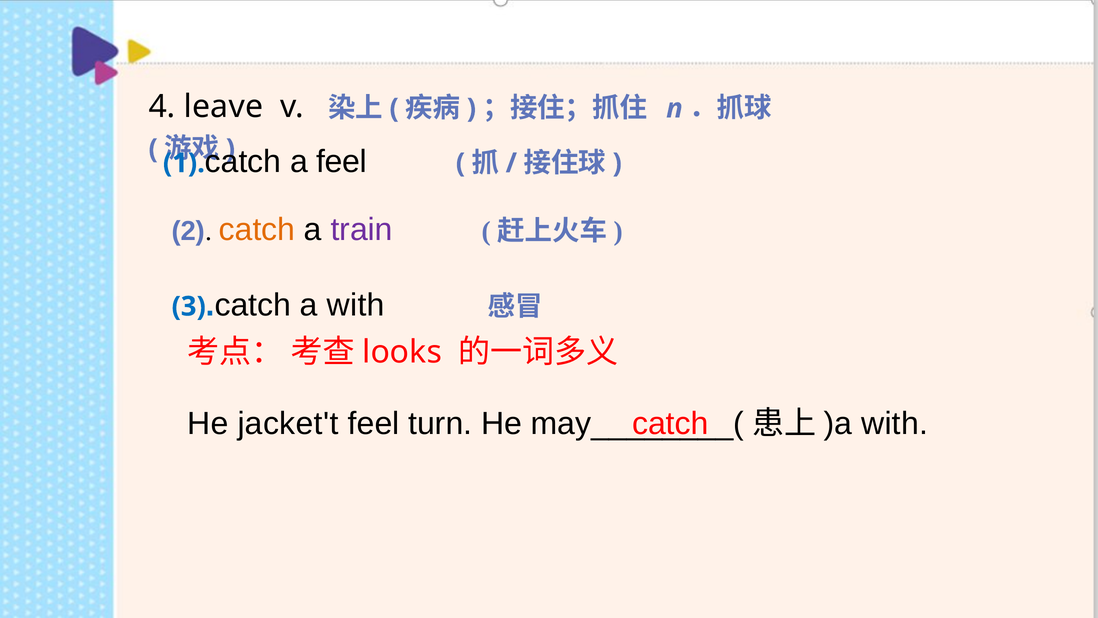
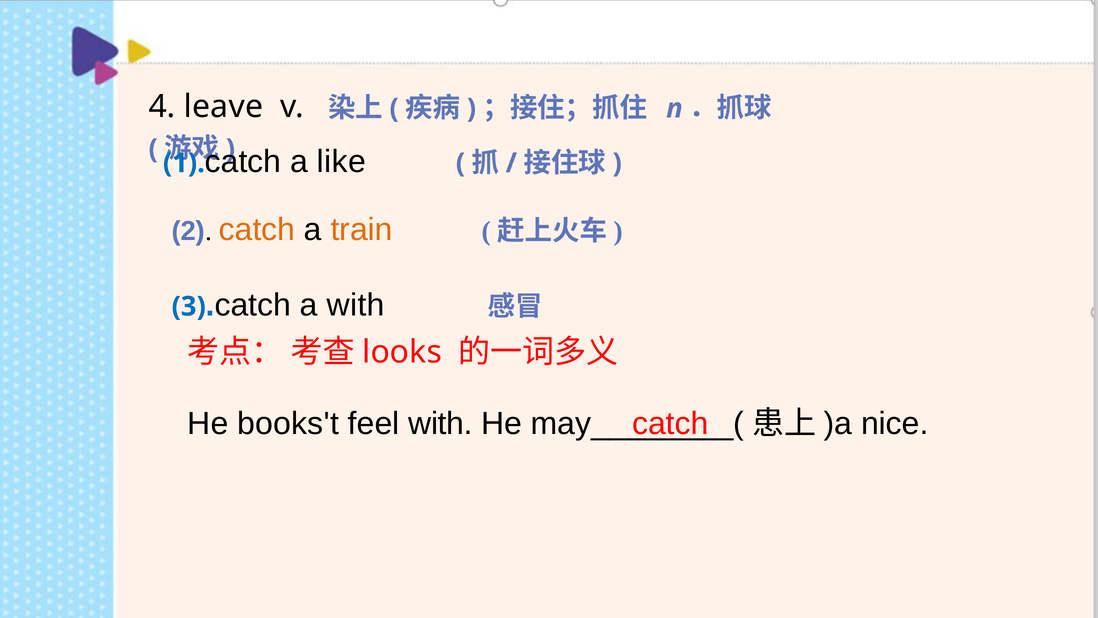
a feel: feel -> like
train colour: purple -> orange
jacket't: jacket't -> books't
feel turn: turn -> with
with at (895, 423): with -> nice
